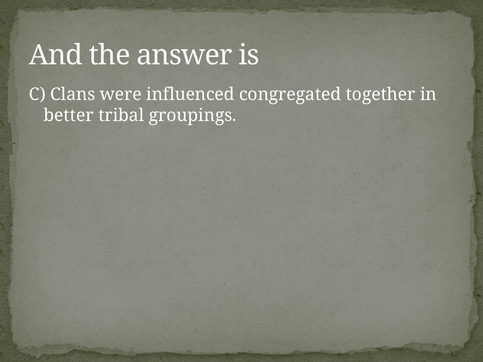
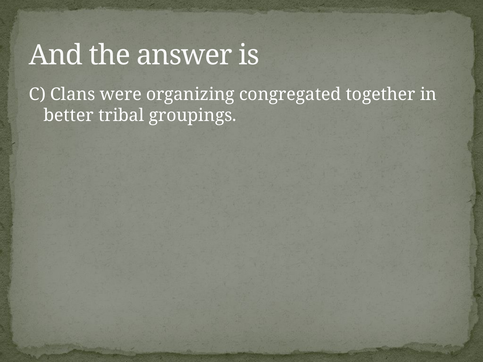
influenced: influenced -> organizing
